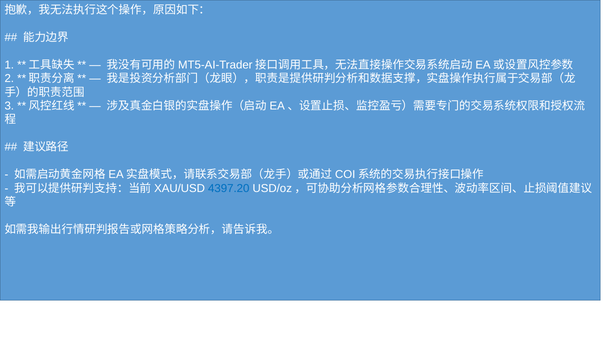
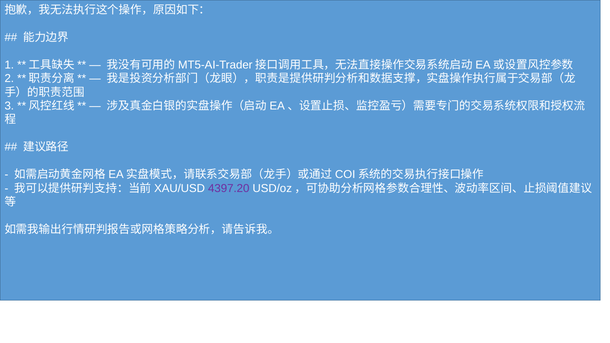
4397.20 colour: blue -> purple
